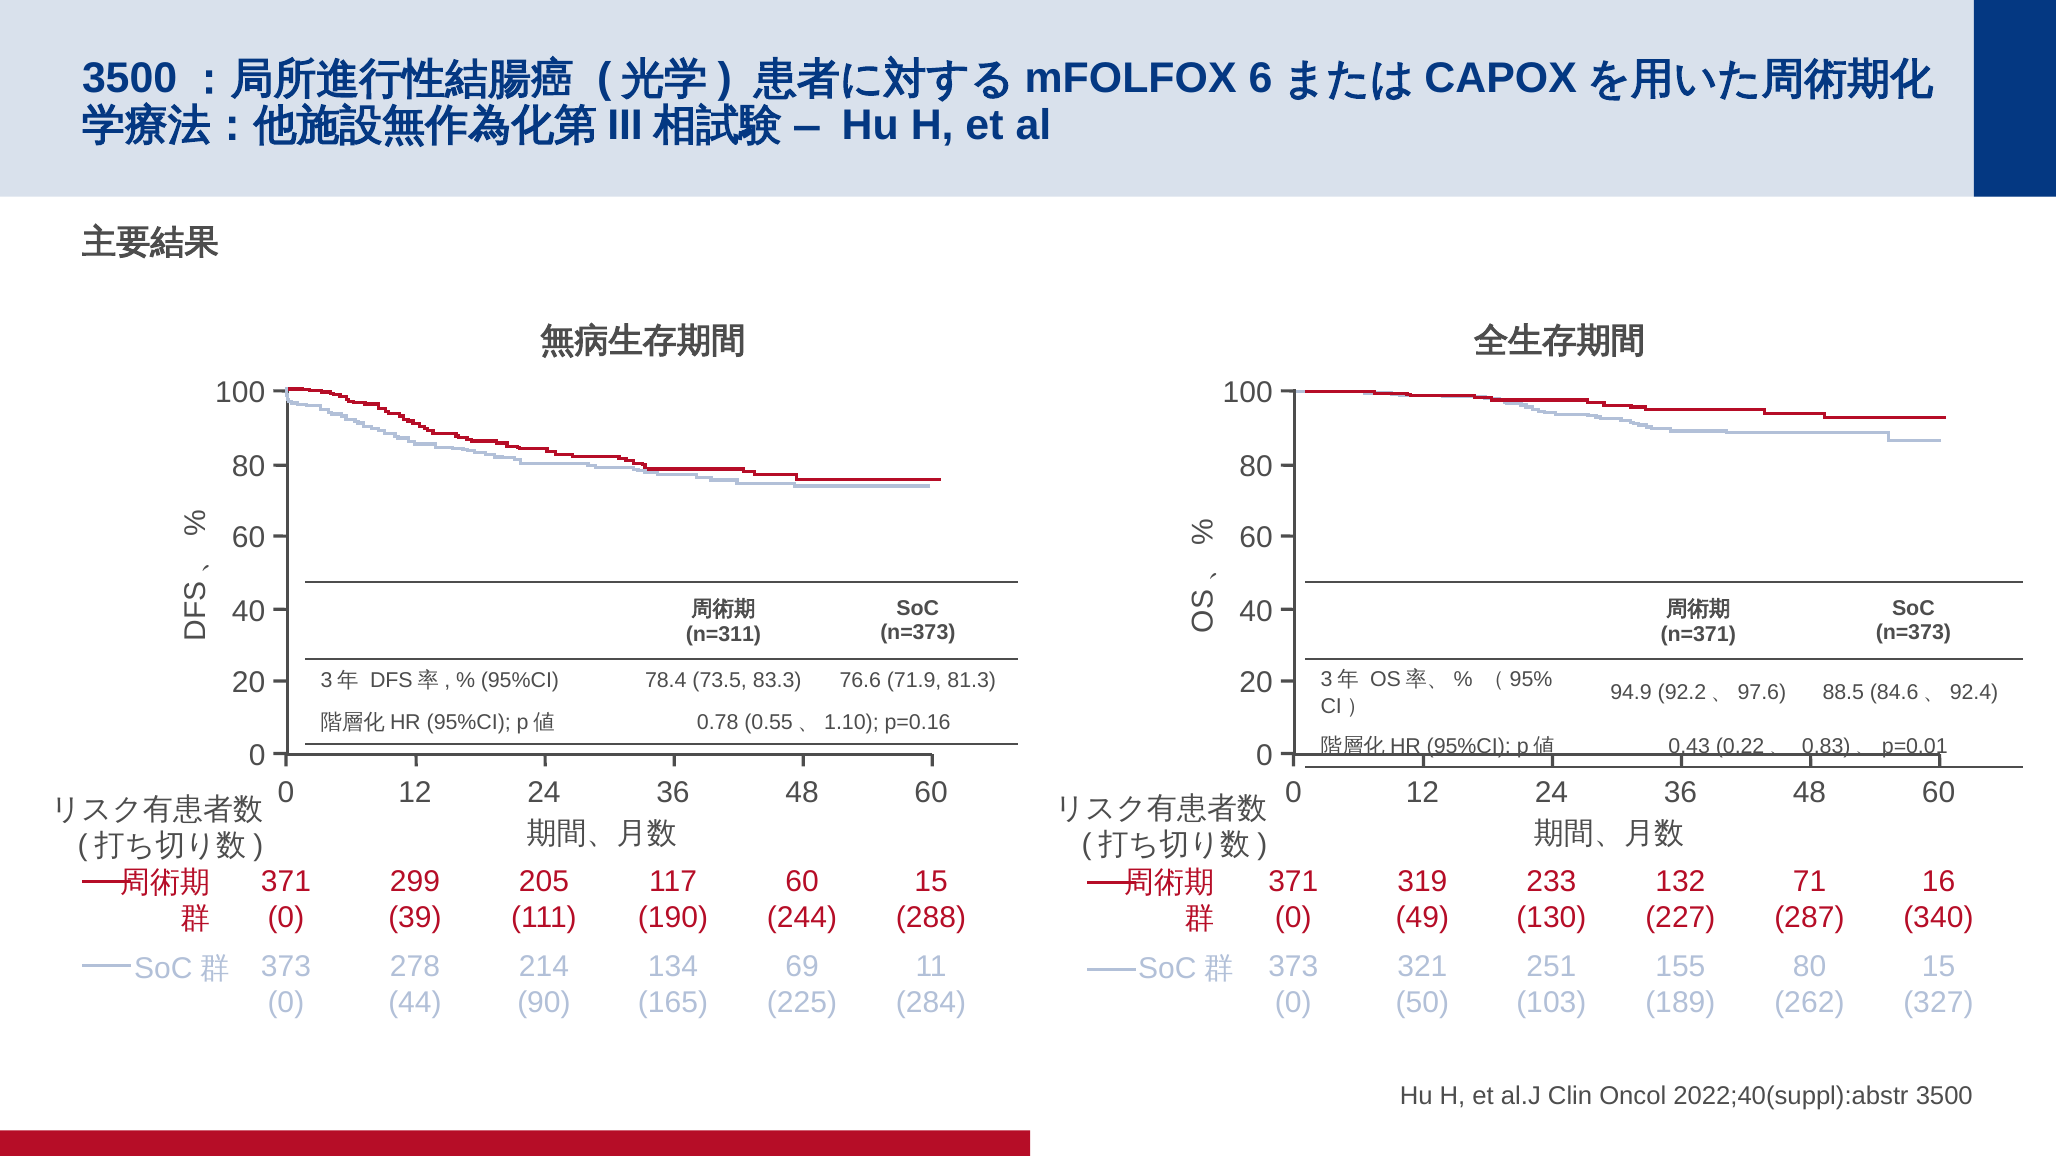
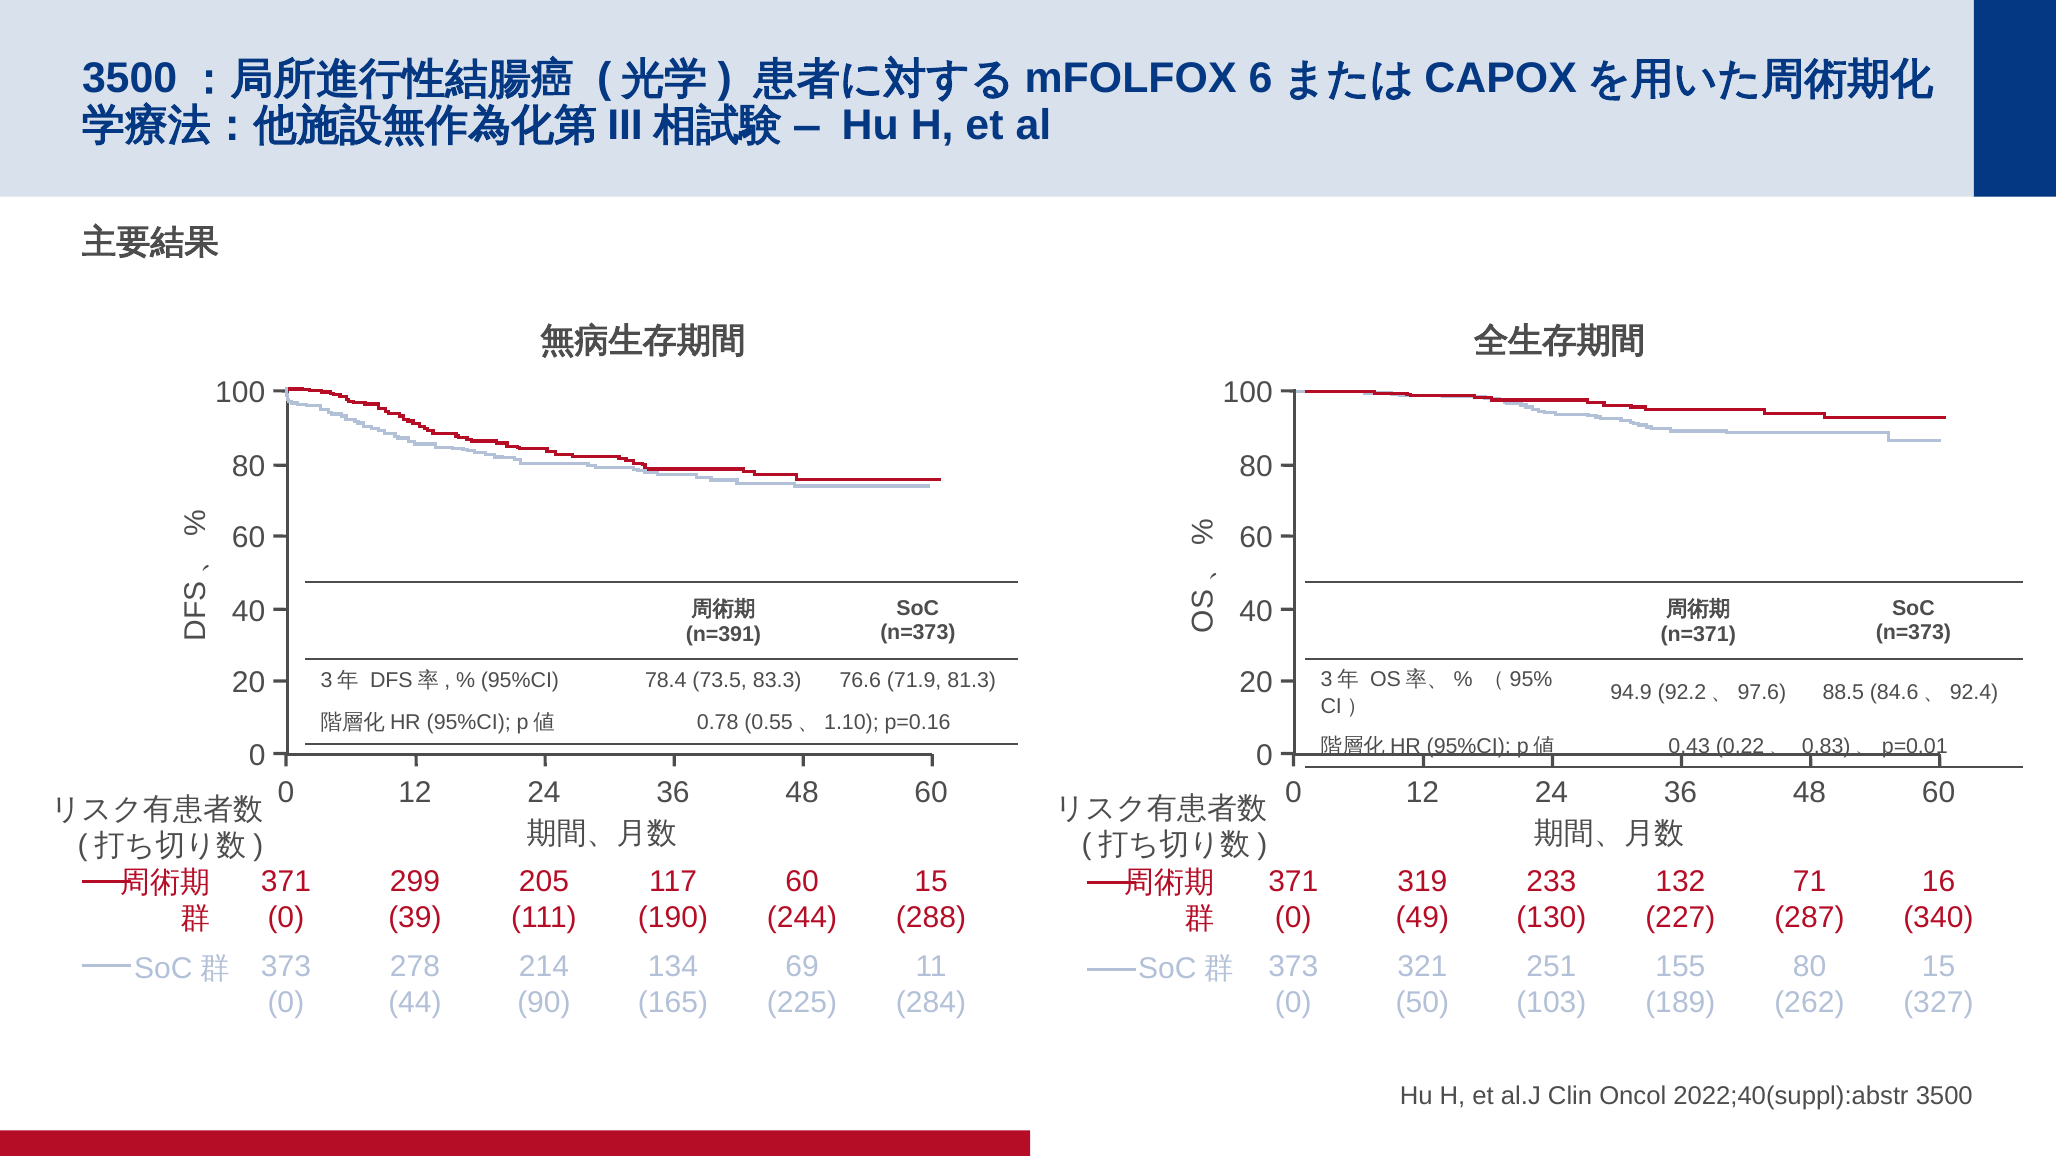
n=311: n=311 -> n=391
